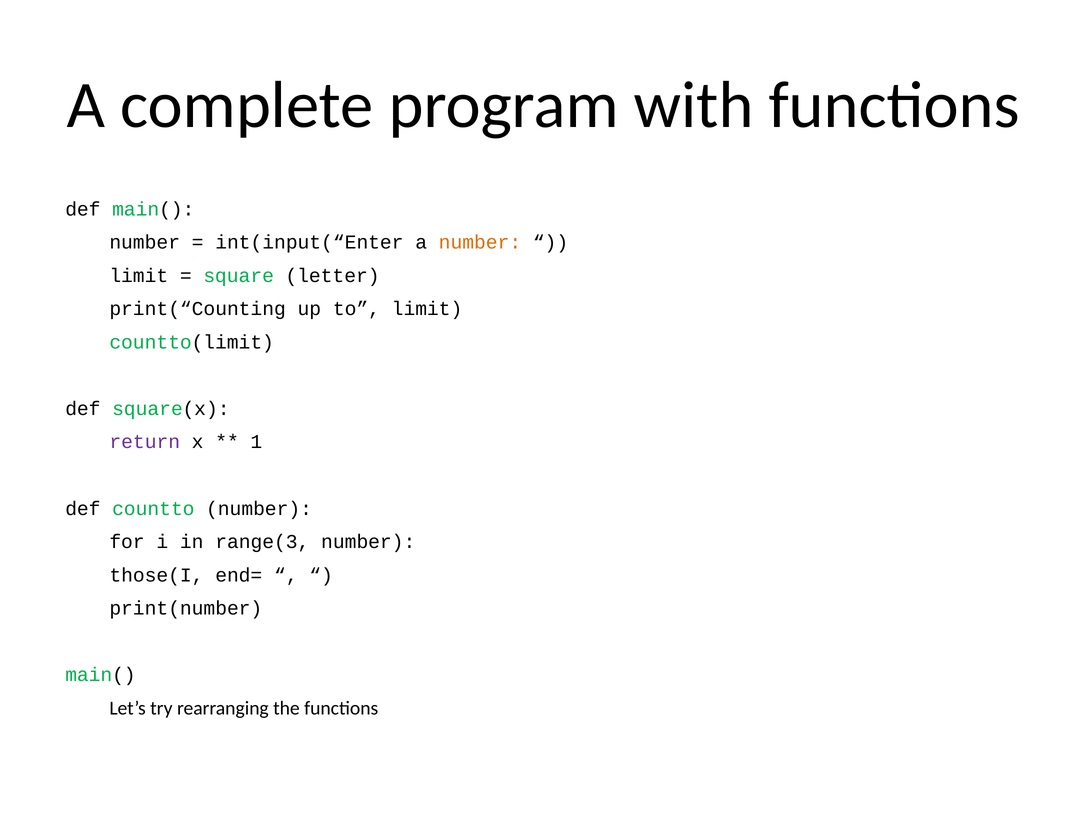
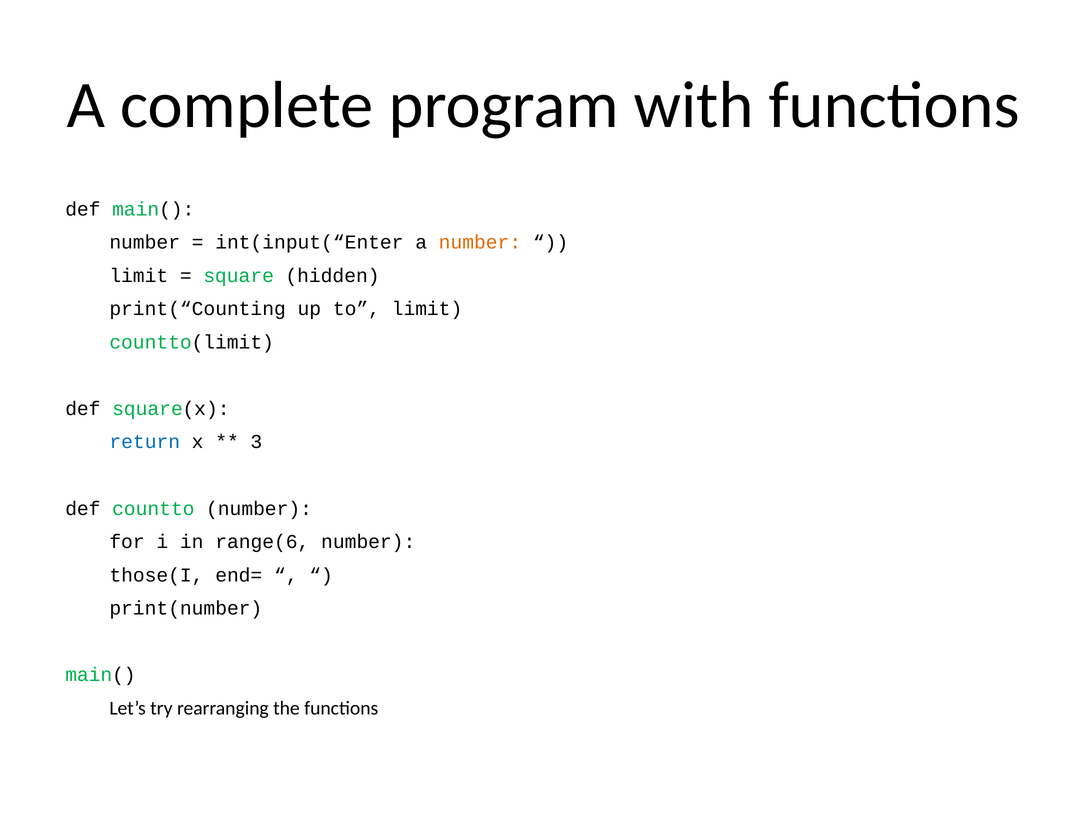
letter: letter -> hidden
return colour: purple -> blue
1: 1 -> 3
range(3: range(3 -> range(6
